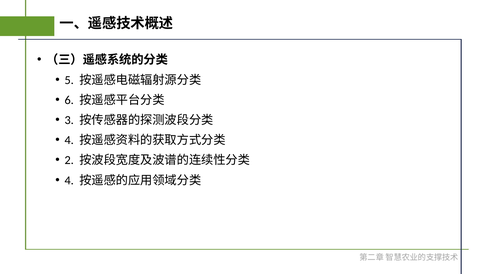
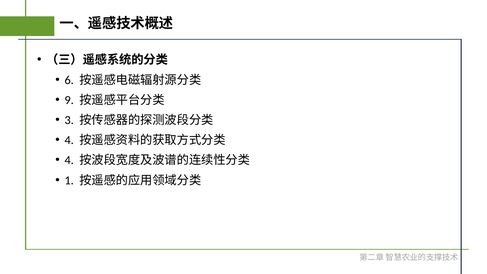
5: 5 -> 6
6: 6 -> 9
2 at (69, 160): 2 -> 4
4 at (69, 180): 4 -> 1
